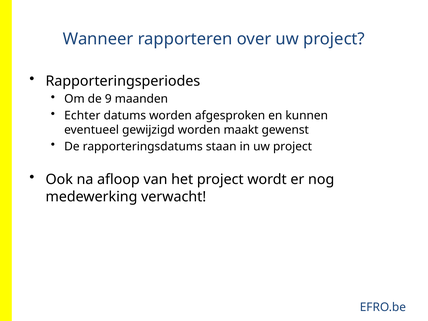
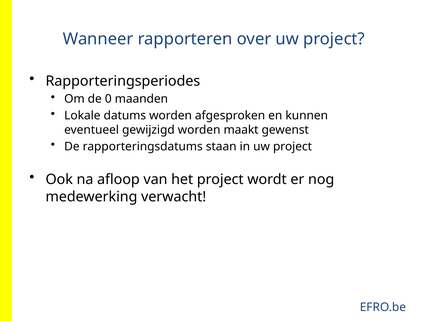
9: 9 -> 0
Echter: Echter -> Lokale
